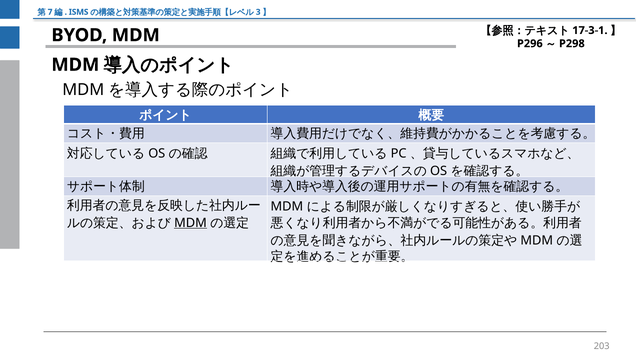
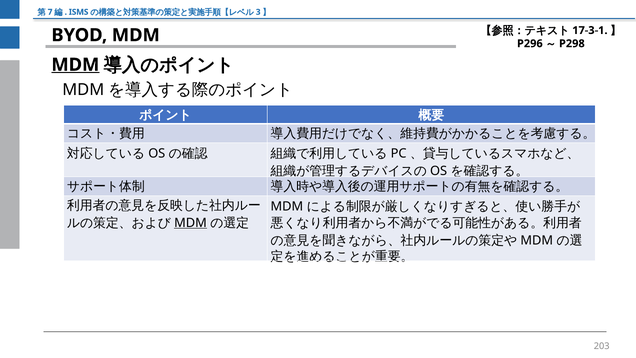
MDM at (75, 65) underline: none -> present
